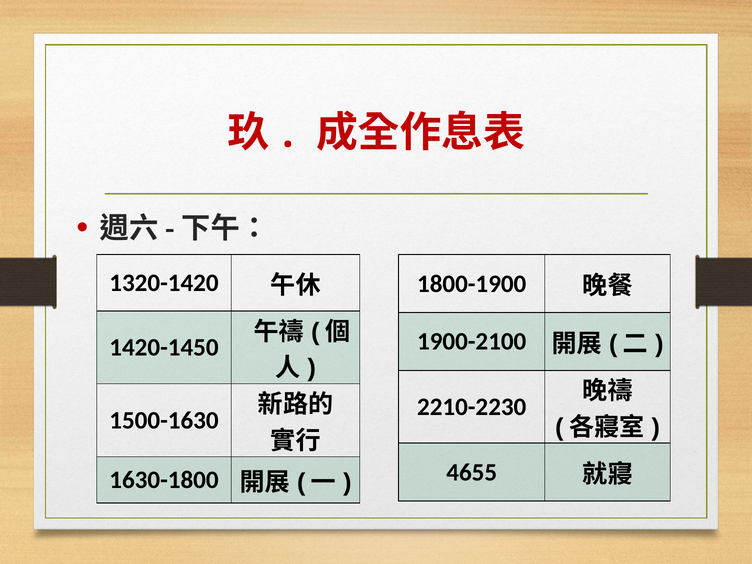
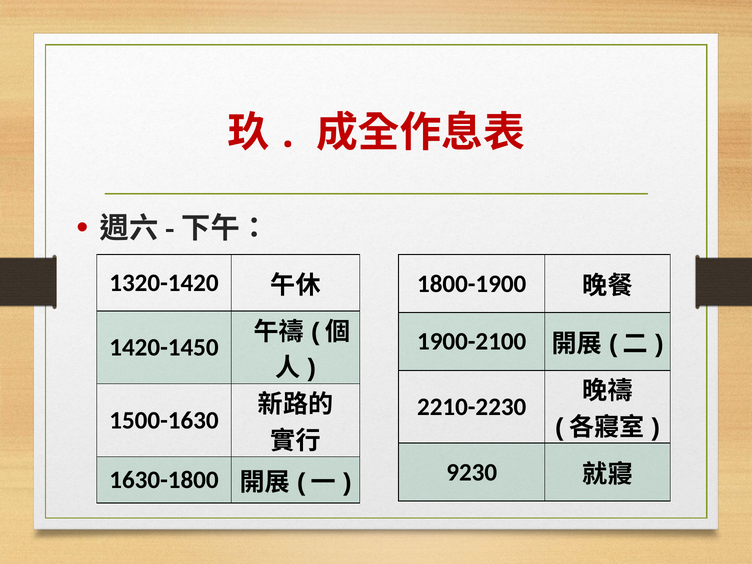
4655: 4655 -> 9230
